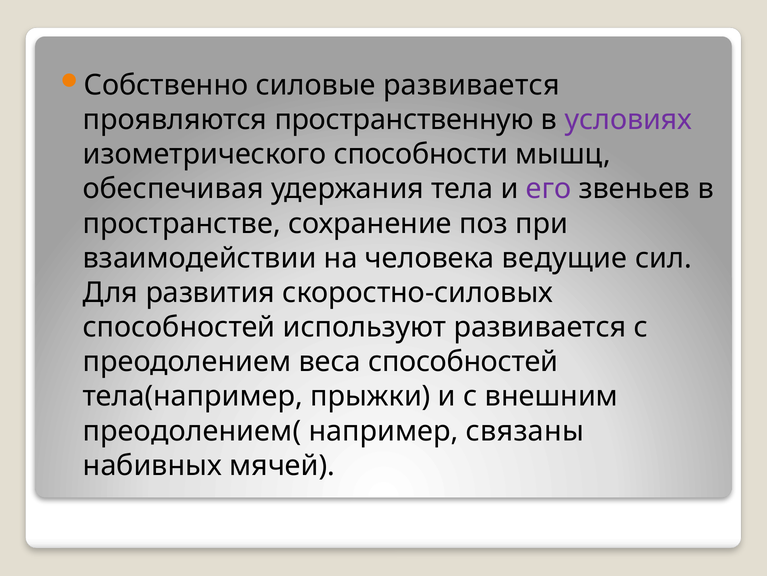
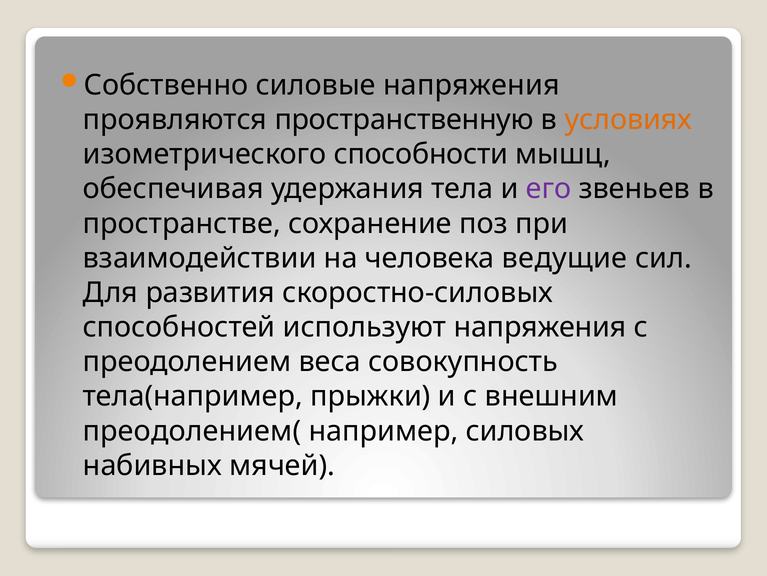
силовые развивается: развивается -> напряжения
условиях colour: purple -> orange
используют развивается: развивается -> напряжения
веса способностей: способностей -> совокупность
связаны: связаны -> силовых
